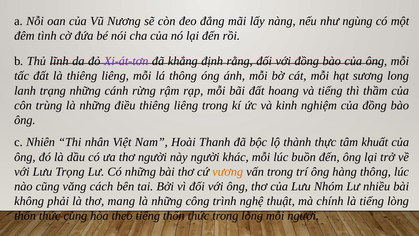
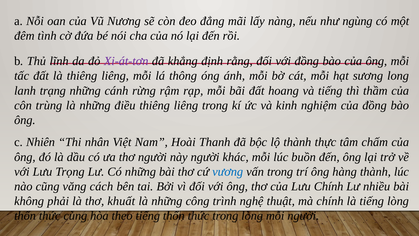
khuất: khuất -> chấm
vương colour: orange -> blue
hàng thông: thông -> thành
Lưu Nhóm: Nhóm -> Chính
mang: mang -> khuất
